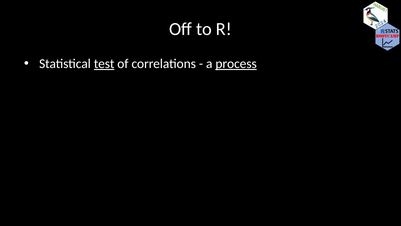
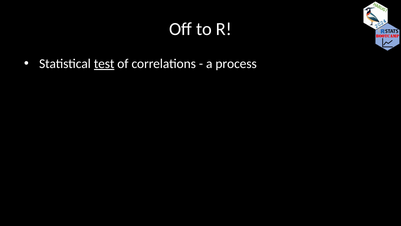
process underline: present -> none
